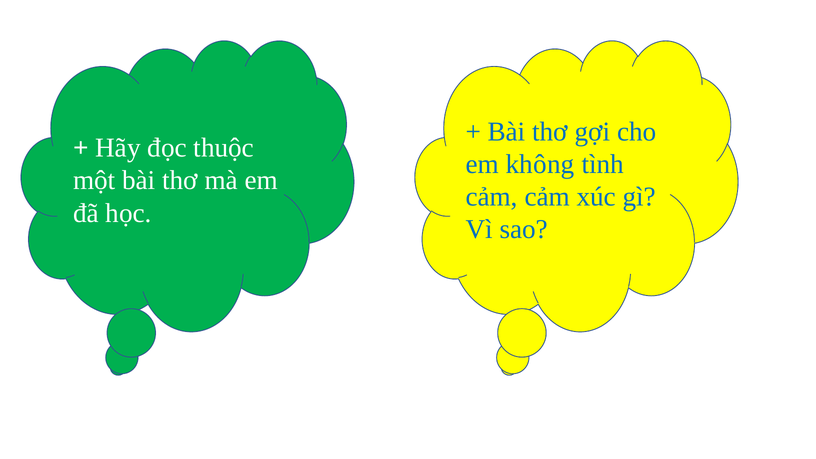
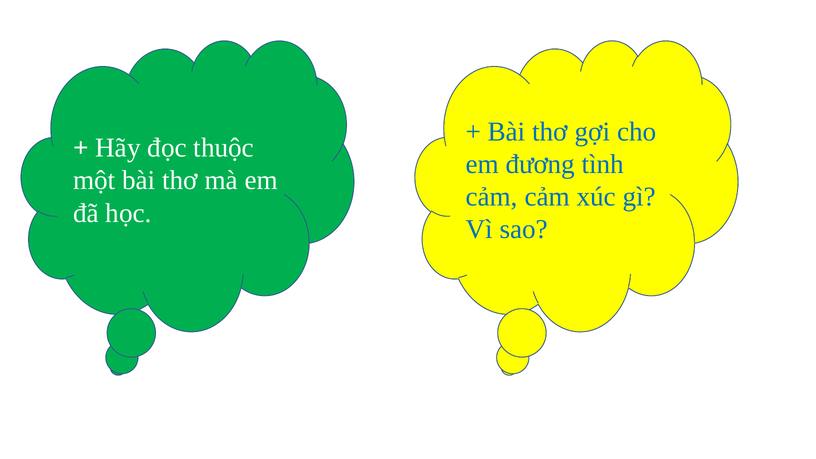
không: không -> đương
